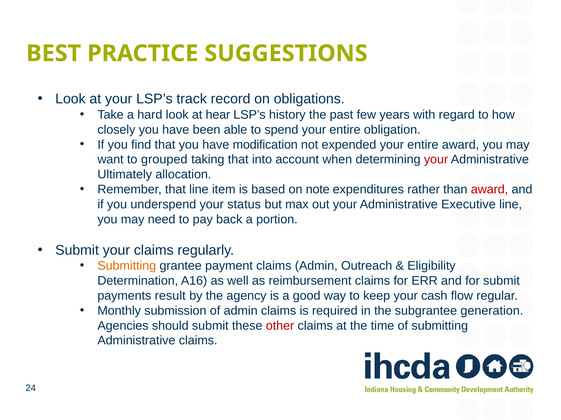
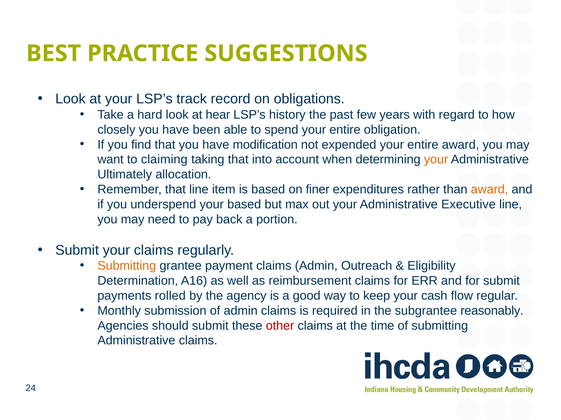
grouped: grouped -> claiming
your at (436, 160) colour: red -> orange
note: note -> finer
award at (490, 190) colour: red -> orange
your status: status -> based
result: result -> rolled
generation: generation -> reasonably
